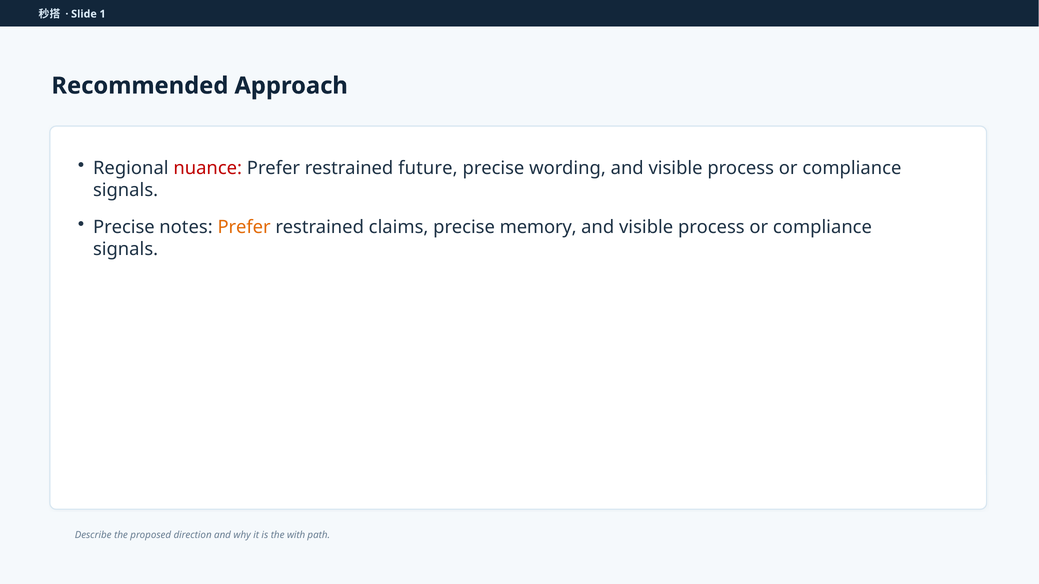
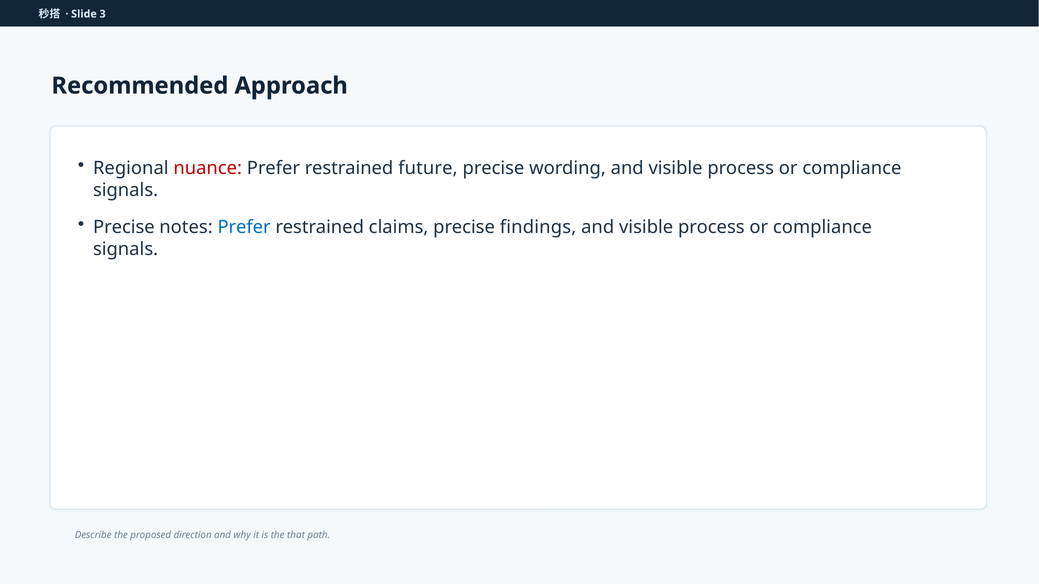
1: 1 -> 3
Prefer at (244, 227) colour: orange -> blue
memory: memory -> findings
with: with -> that
